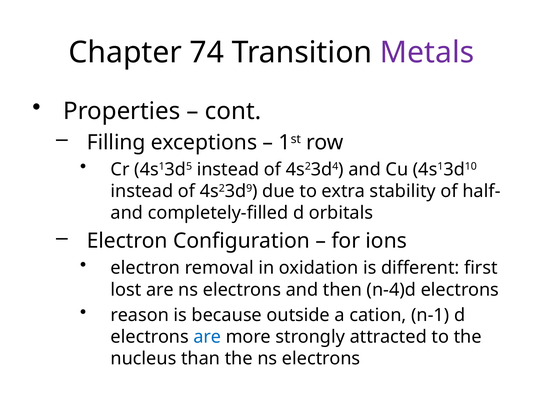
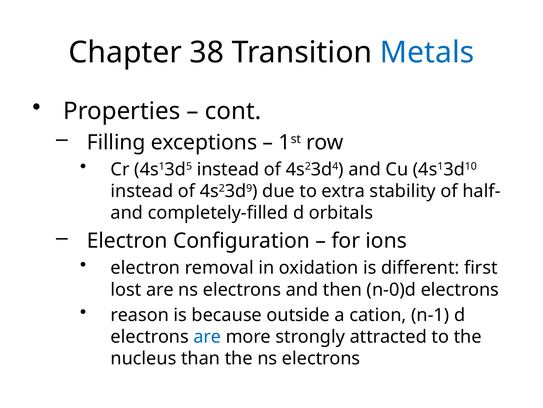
74: 74 -> 38
Metals colour: purple -> blue
n-4)d: n-4)d -> n-0)d
